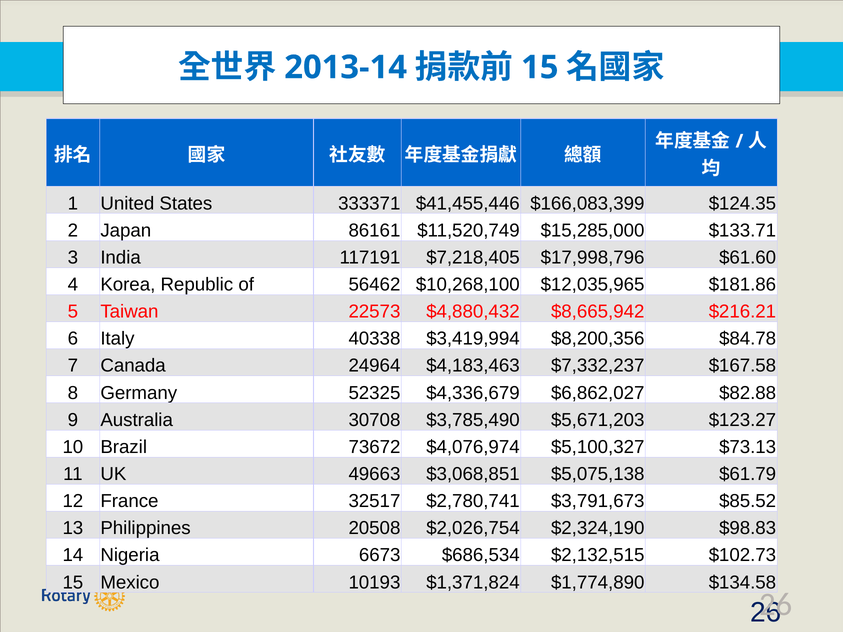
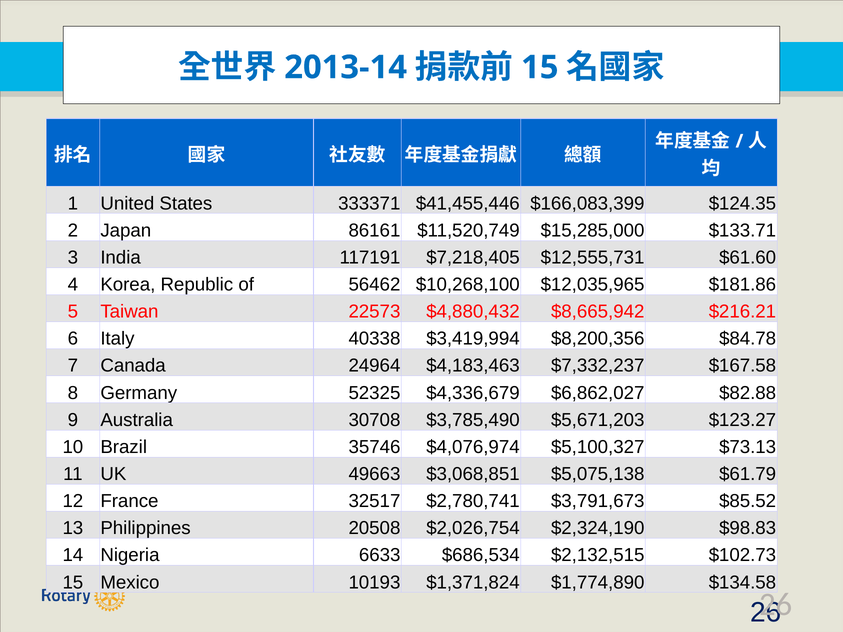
$17,998,796: $17,998,796 -> $12,555,731
73672: 73672 -> 35746
6673: 6673 -> 6633
